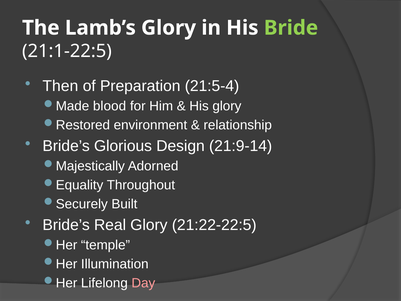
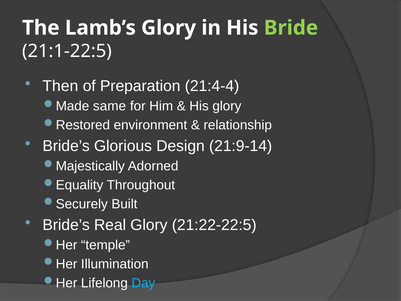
21:5-4: 21:5-4 -> 21:4-4
blood: blood -> same
Day colour: pink -> light blue
